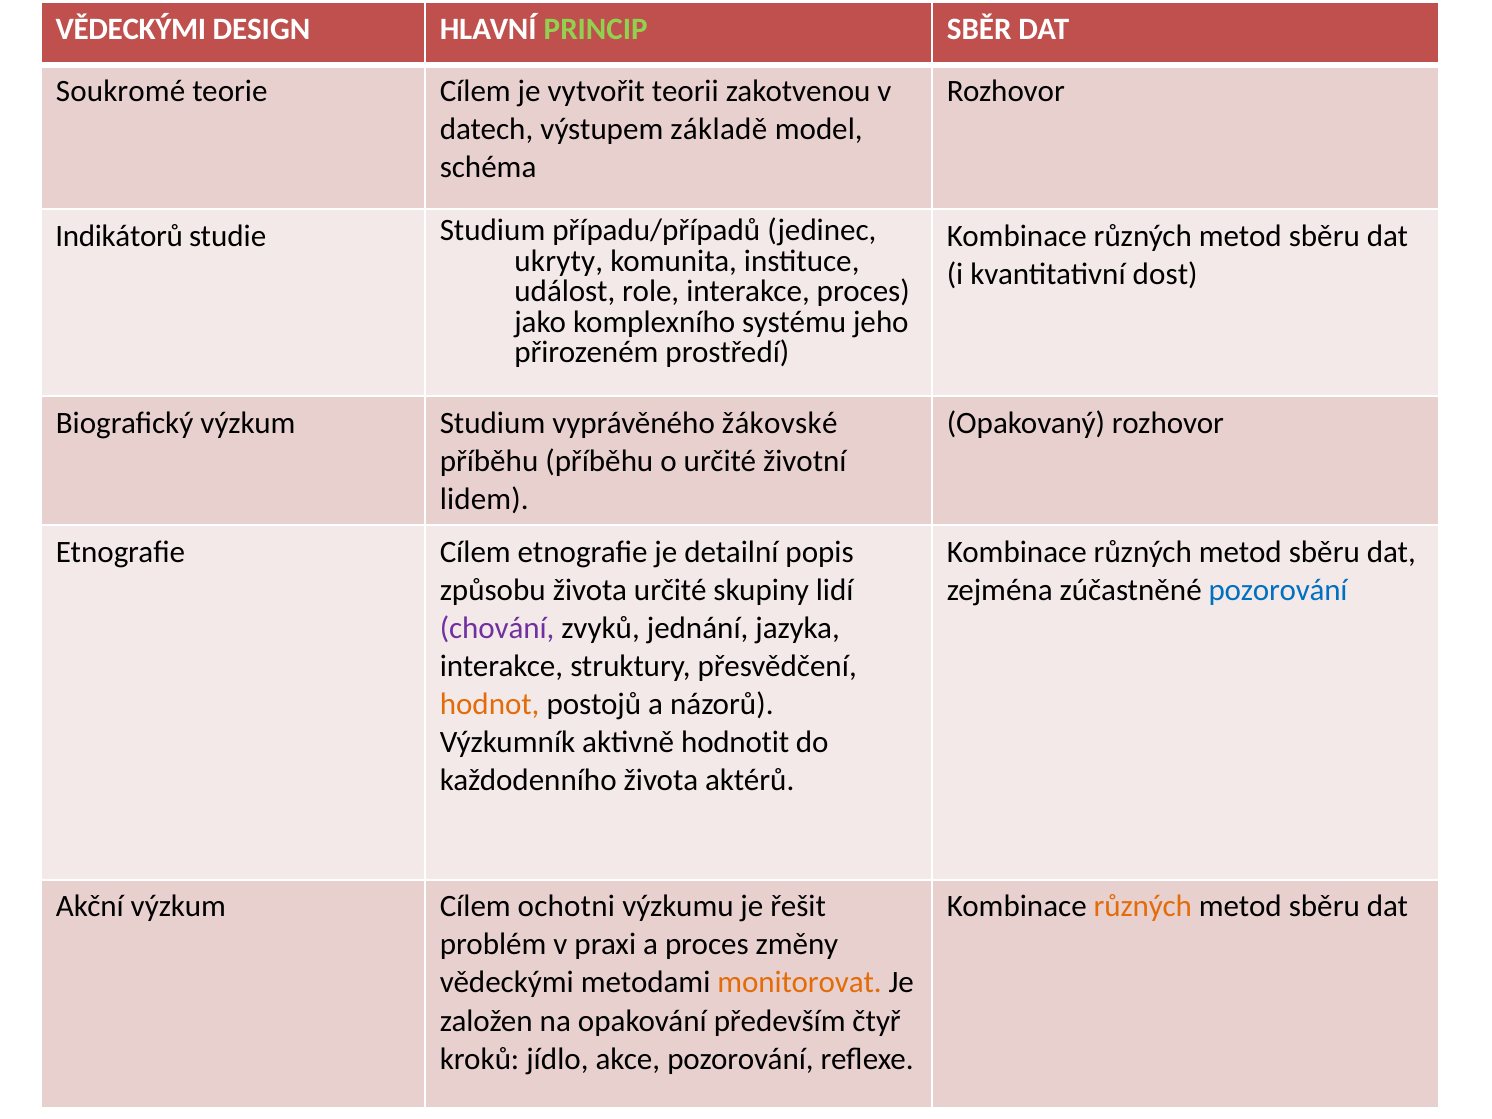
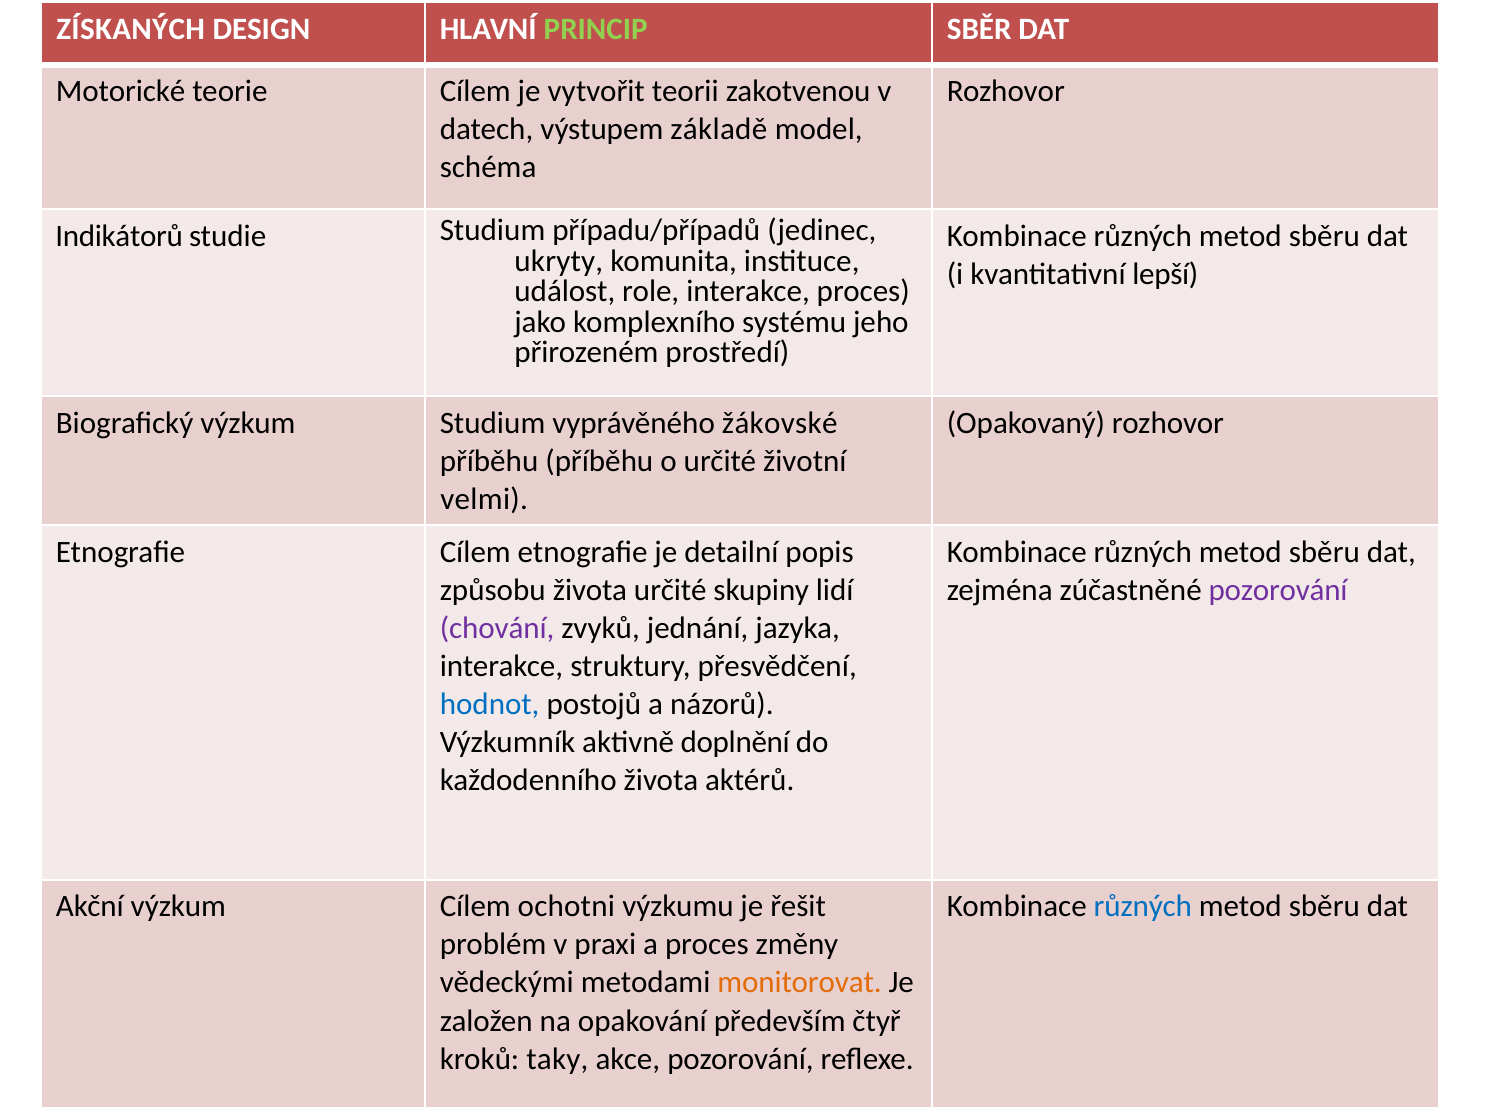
VĚDECKÝMI at (131, 29): VĚDECKÝMI -> ZÍSKANÝCH
Soukromé: Soukromé -> Motorické
dost: dost -> lepší
lidem: lidem -> velmi
pozorování at (1278, 590) colour: blue -> purple
hodnot colour: orange -> blue
hodnotit: hodnotit -> doplnění
různých at (1143, 907) colour: orange -> blue
jídlo: jídlo -> taky
